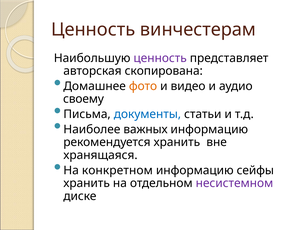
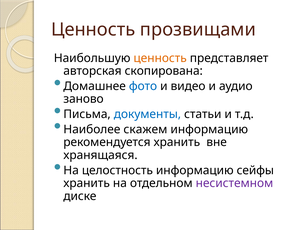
винчестерам: винчестерам -> прозвищами
ценность at (160, 58) colour: purple -> orange
фото colour: orange -> blue
своему: своему -> заново
важных: важных -> скажем
конкретном: конкретном -> целостность
